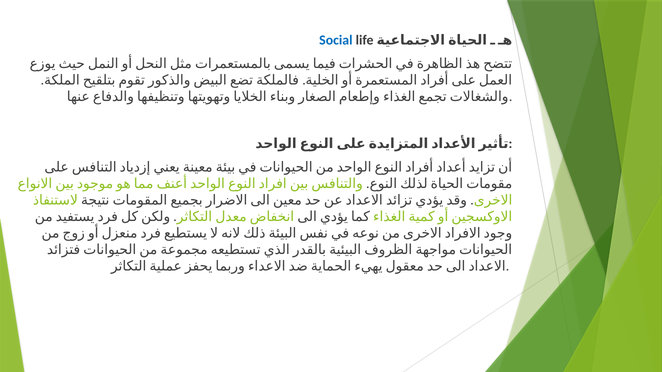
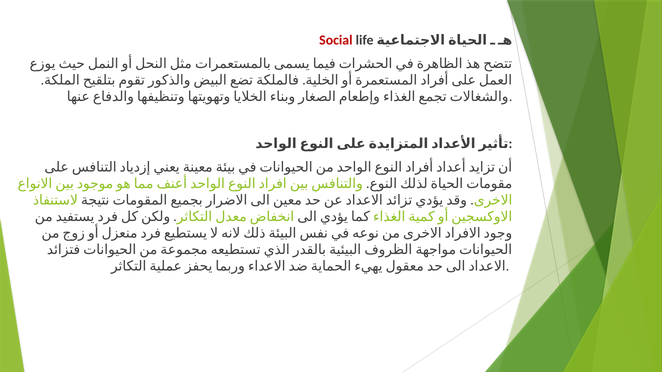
Social colour: blue -> red
